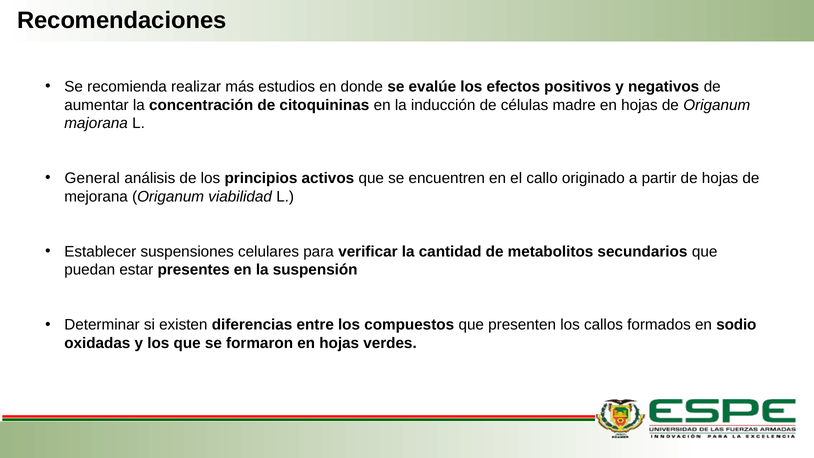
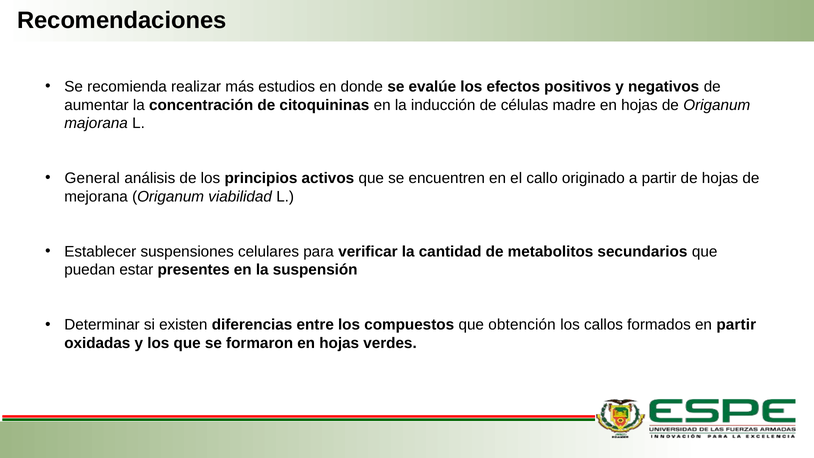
presenten: presenten -> obtención
en sodio: sodio -> partir
